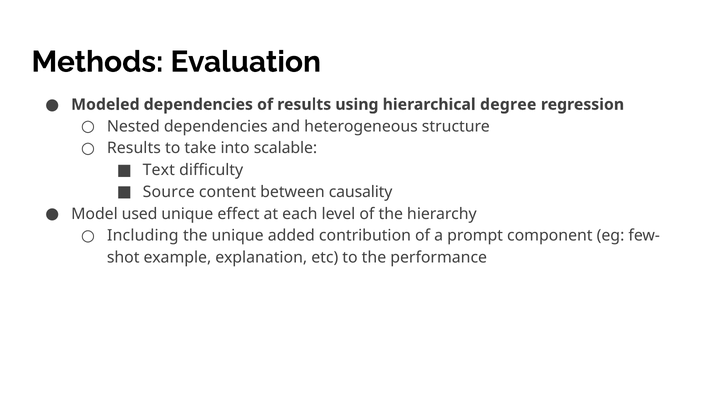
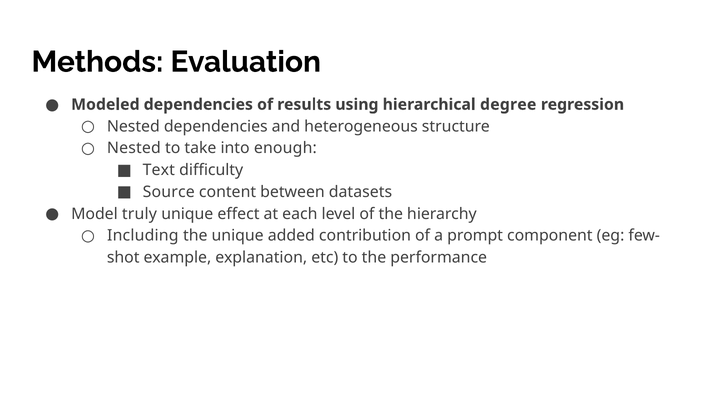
Results at (134, 148): Results -> Nested
scalable: scalable -> enough
causality: causality -> datasets
used: used -> truly
